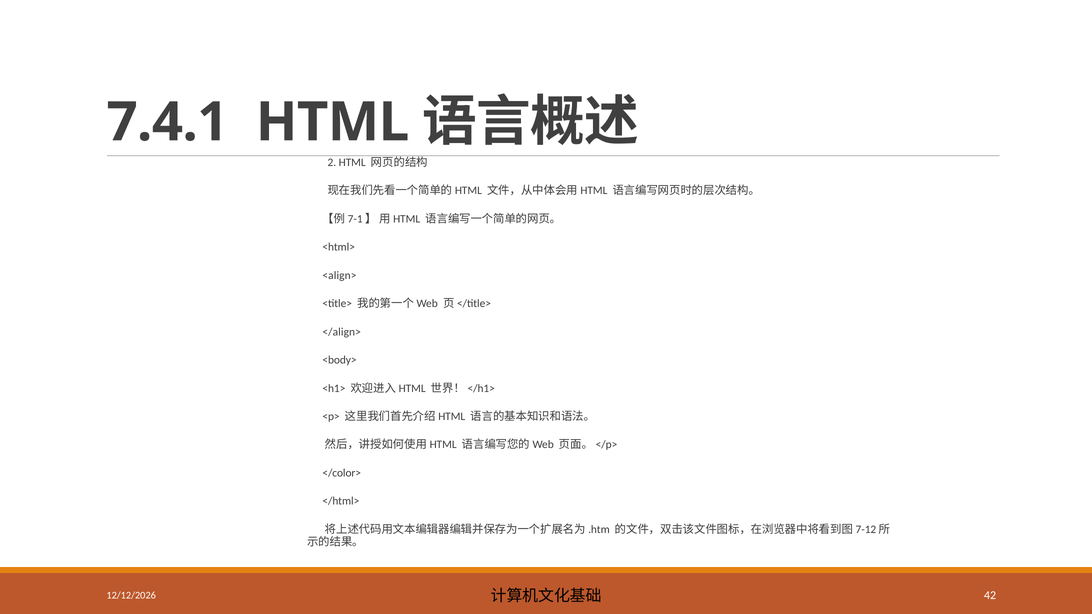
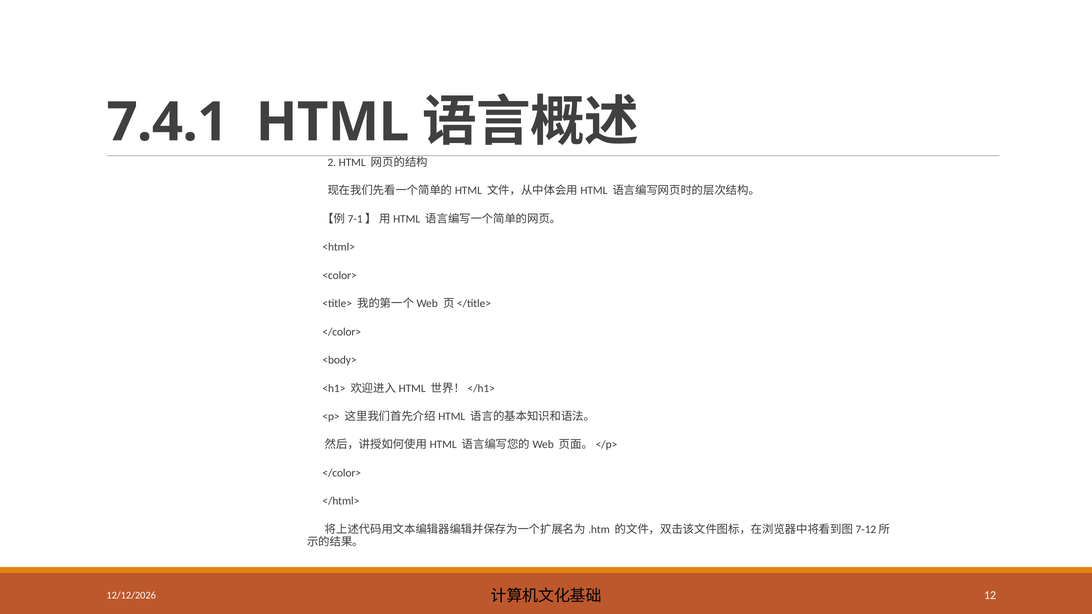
<align>: <align> -> <color>
</align> at (342, 332): </align> -> </color>
42: 42 -> 12
